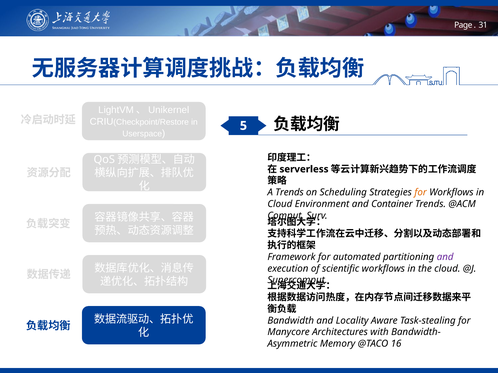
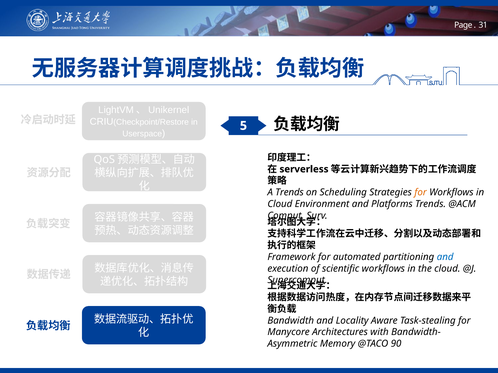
Container: Container -> Platforms
and at (445, 257) colour: purple -> blue
16: 16 -> 90
